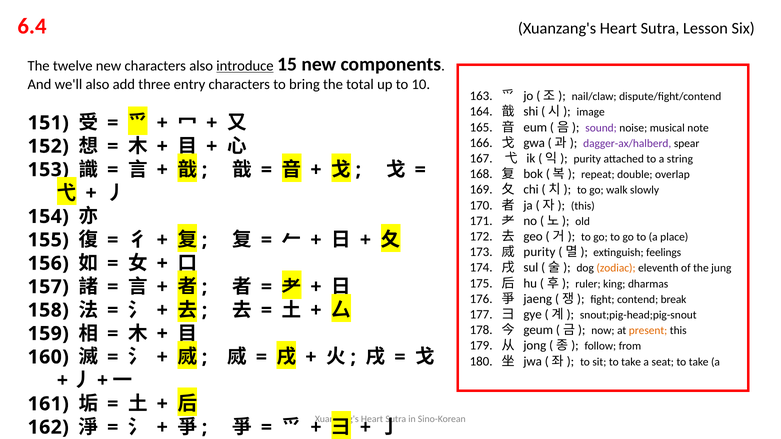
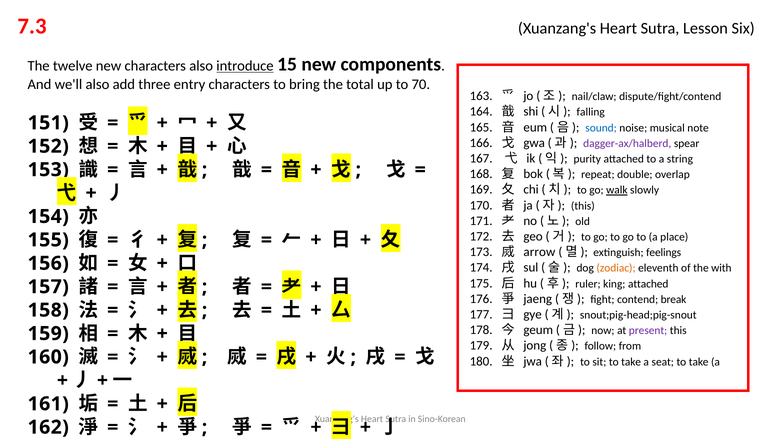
6.4: 6.4 -> 7.3
10: 10 -> 70
image: image -> falling
sound colour: purple -> blue
walk underline: none -> present
purity at (539, 252): purity -> arrow
jung: jung -> with
king dharmas: dharmas -> attached
present colour: orange -> purple
